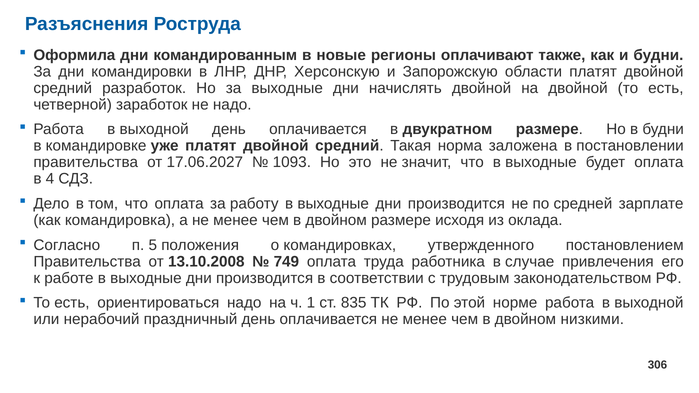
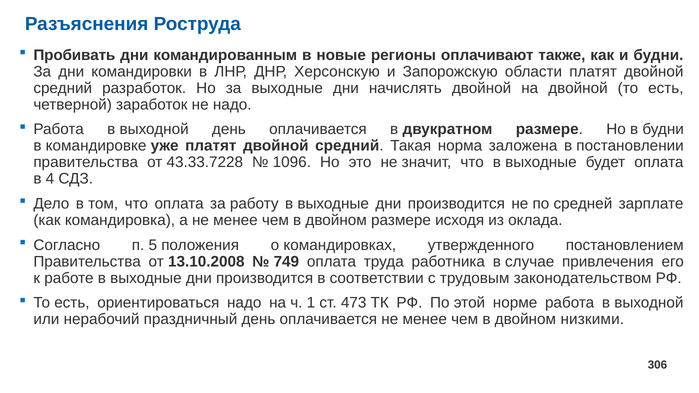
Оформила: Оформила -> Пробивать
17.06.2027: 17.06.2027 -> 43.33.7228
1093: 1093 -> 1096
835: 835 -> 473
